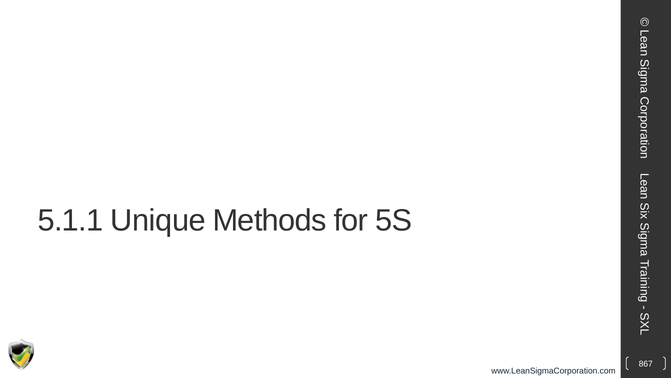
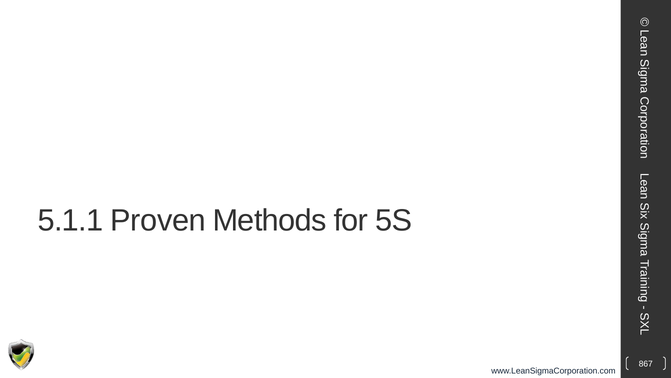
Unique: Unique -> Proven
